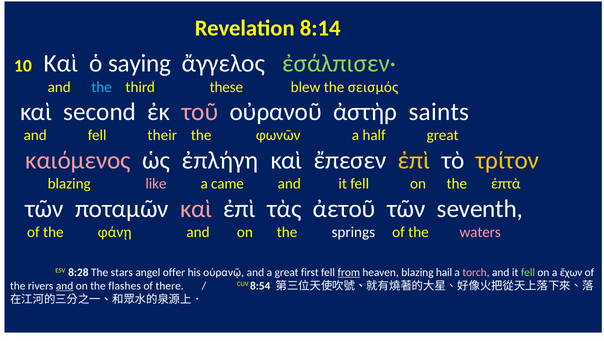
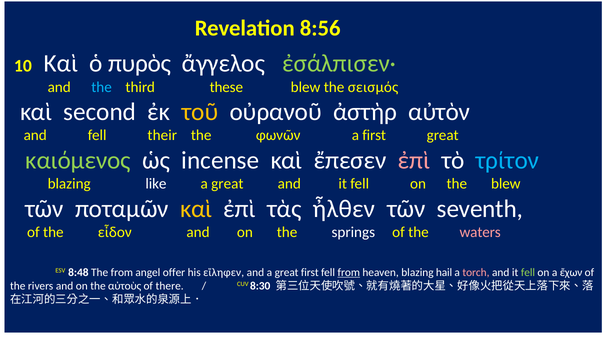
8:14: 8:14 -> 8:56
saying: saying -> πυρὸς
τοῦ colour: pink -> yellow
saints: saints -> αὐτὸν
a half: half -> first
καιόμενος colour: pink -> light green
ἐπλήγη: ἐπλήγη -> incense
ἐπὶ at (414, 160) colour: yellow -> pink
τρίτον colour: yellow -> light blue
like colour: pink -> white
came at (227, 184): came -> great
the ἑπτὰ: ἑπτὰ -> blew
καὶ at (196, 209) colour: pink -> yellow
ἀετοῦ: ἀετοῦ -> ἦλθεν
φάνῃ: φάνῃ -> εἶδον
8:28: 8:28 -> 8:48
The stars: stars -> from
οὐρανῷ: οὐρανῷ -> εἴληφεν
and at (65, 286) underline: present -> none
flashes: flashes -> αὐτοὺς
8:54: 8:54 -> 8:30
